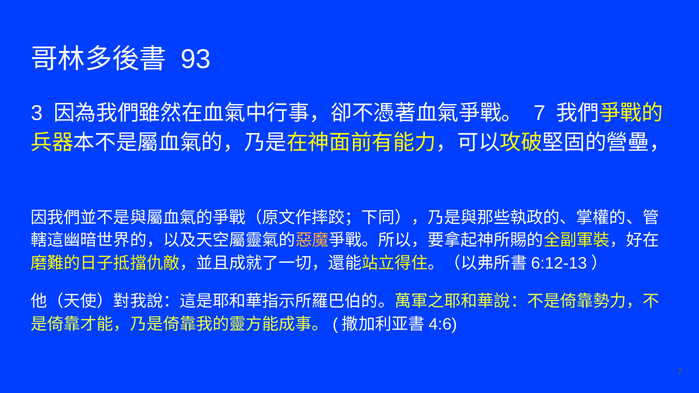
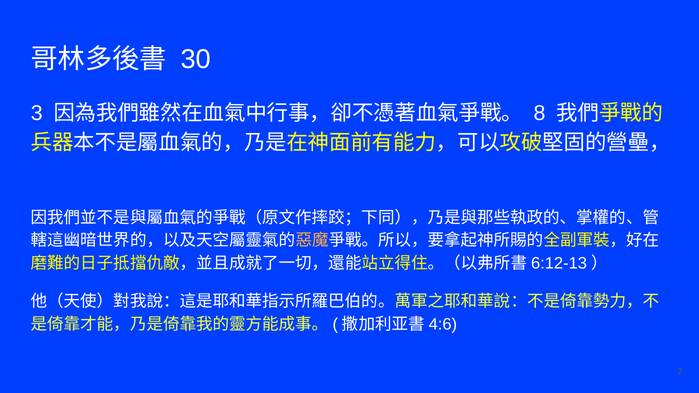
93: 93 -> 30
7 at (540, 113): 7 -> 8
